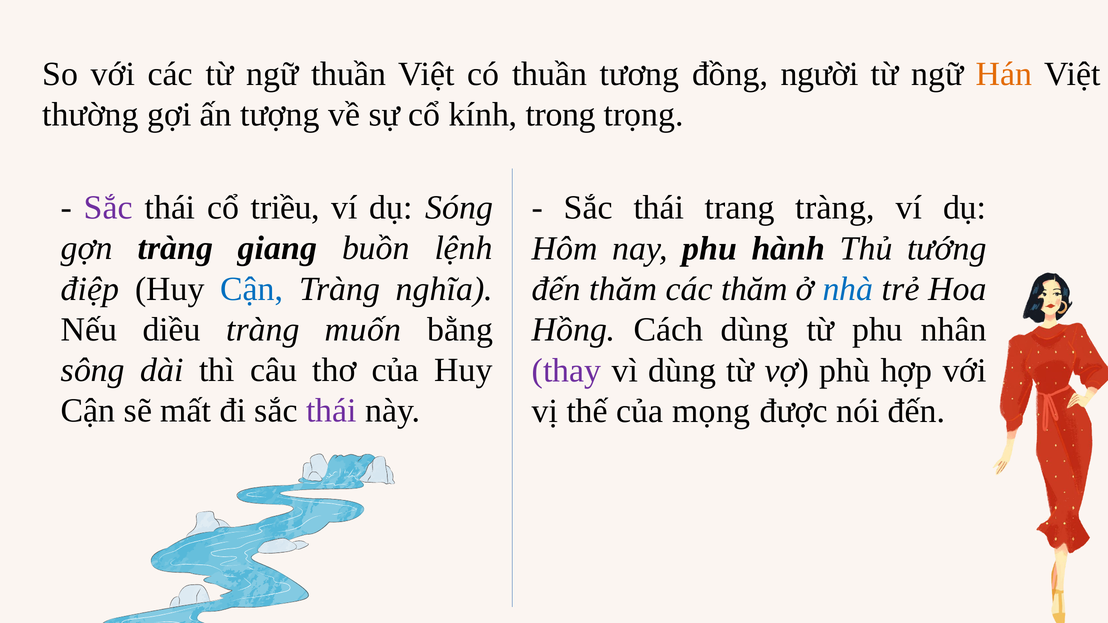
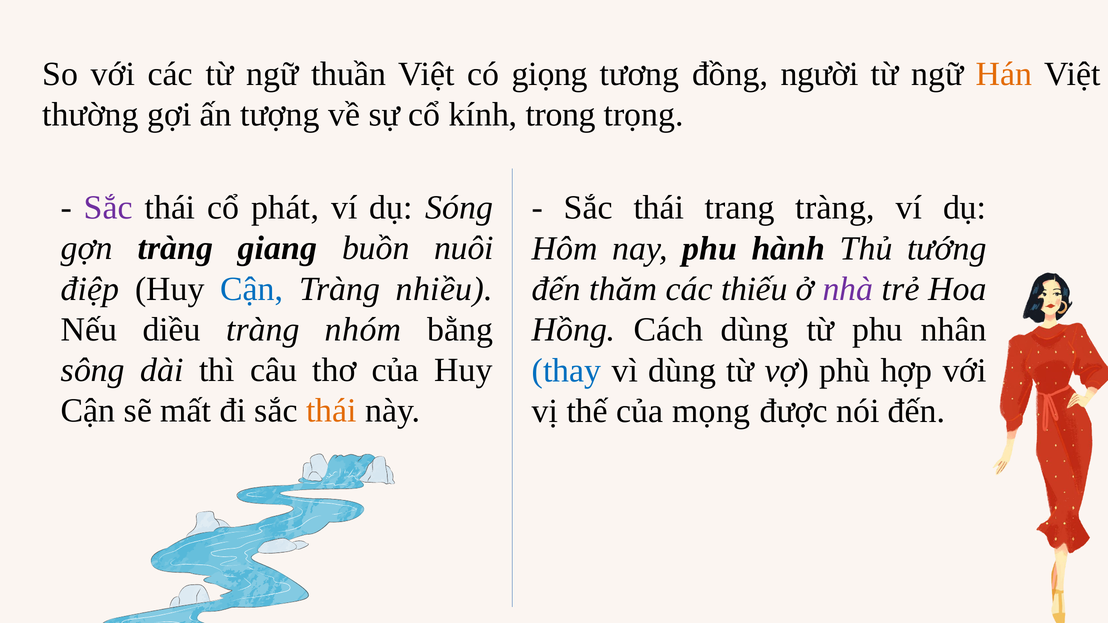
có thuần: thuần -> giọng
triều: triều -> phát
lệnh: lệnh -> nuôi
nghĩa: nghĩa -> nhiều
các thăm: thăm -> thiếu
nhà colour: blue -> purple
muốn: muốn -> nhóm
thay colour: purple -> blue
thái at (331, 411) colour: purple -> orange
